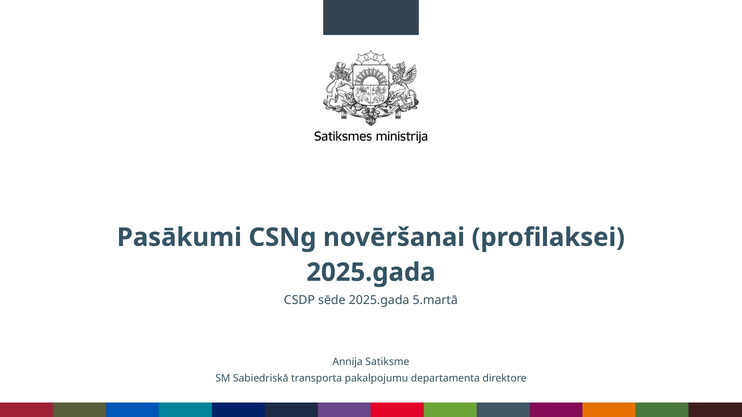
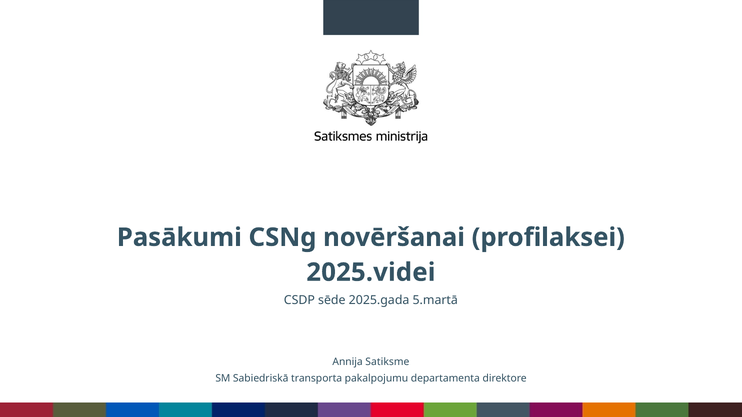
2025.gada at (371, 273): 2025.gada -> 2025.videi
